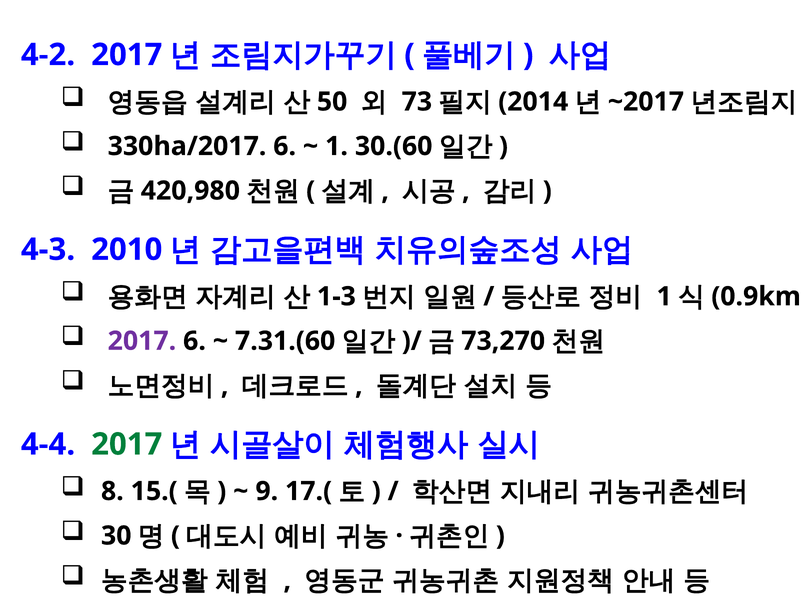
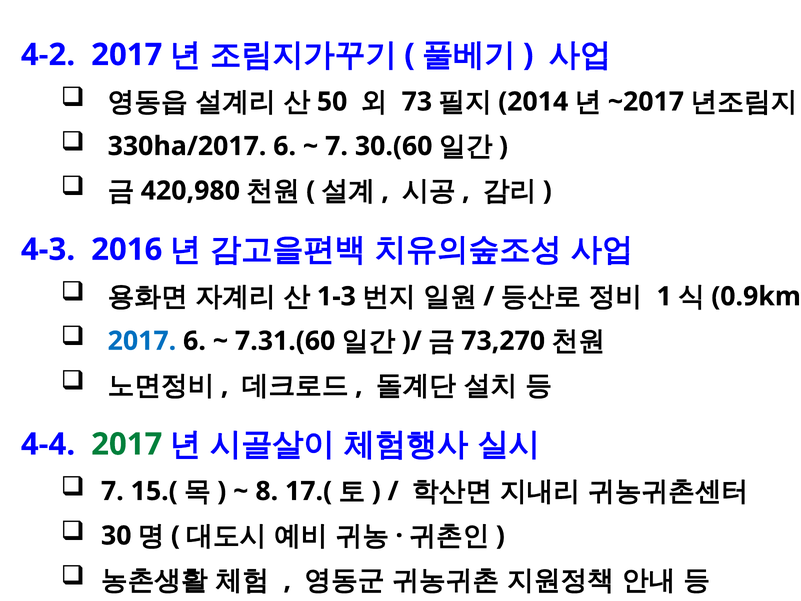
1 at (337, 146): 1 -> 7
2010: 2010 -> 2016
2017 at (142, 341) colour: purple -> blue
8 at (112, 491): 8 -> 7
9: 9 -> 8
